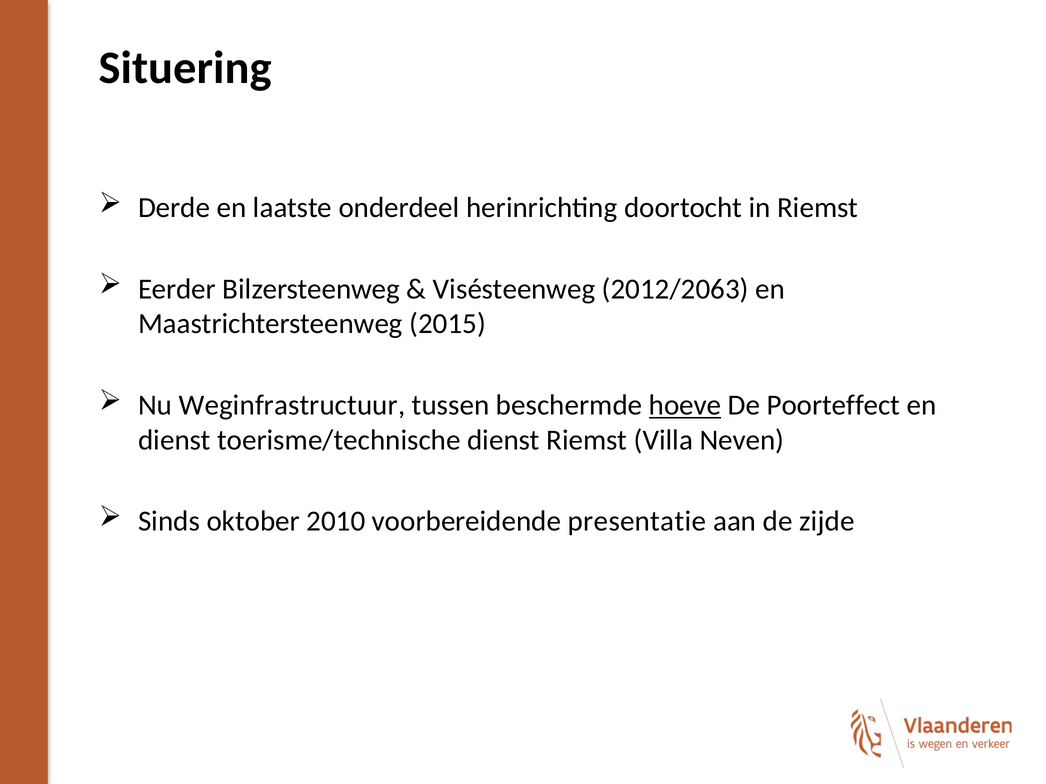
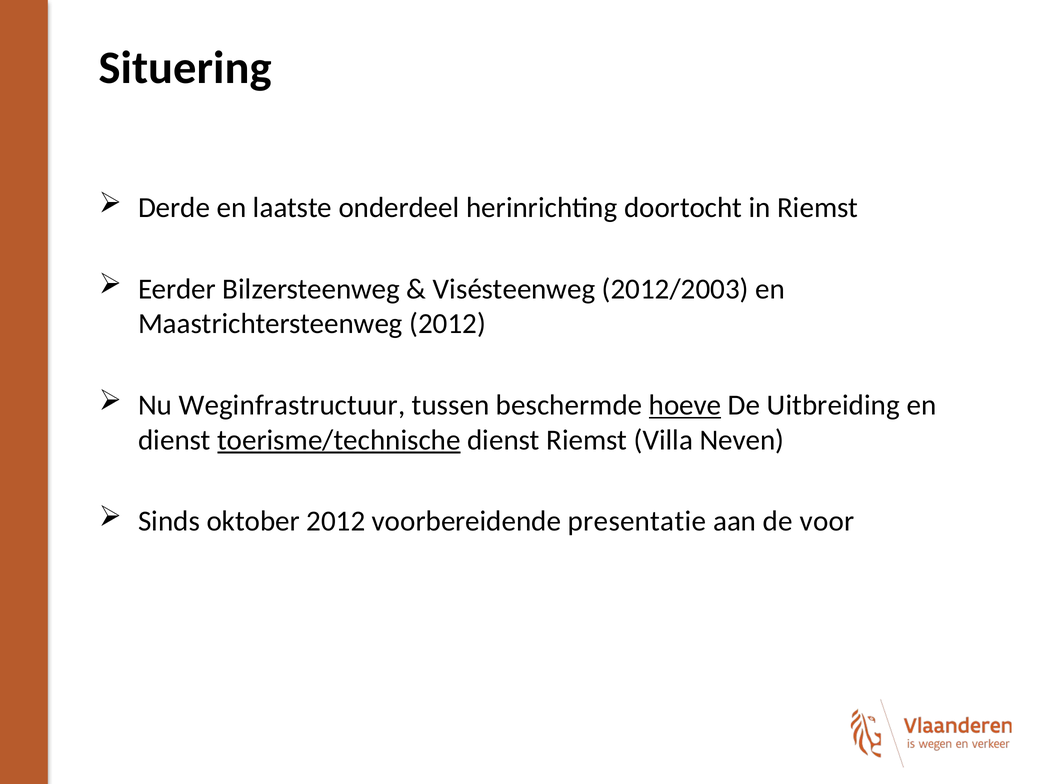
2012/2063: 2012/2063 -> 2012/2003
Maastrichtersteenweg 2015: 2015 -> 2012
Poorteffect: Poorteffect -> Uitbreiding
toerisme/technische underline: none -> present
oktober 2010: 2010 -> 2012
zijde: zijde -> voor
